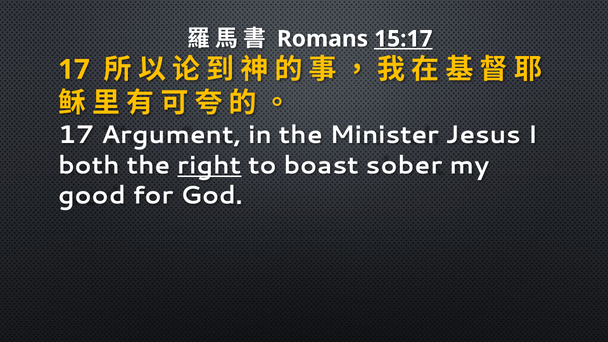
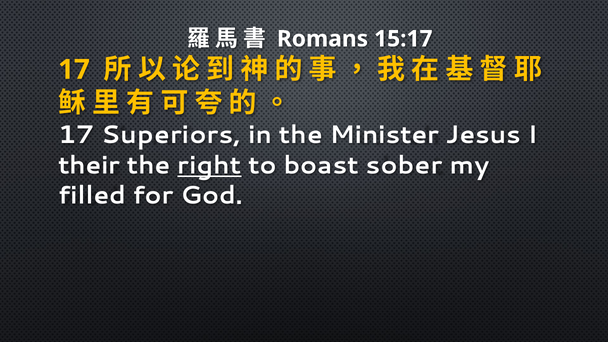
15:17 underline: present -> none
Argument: Argument -> Superiors
both: both -> their
good: good -> filled
